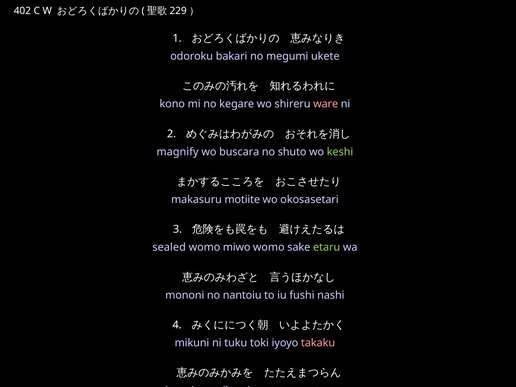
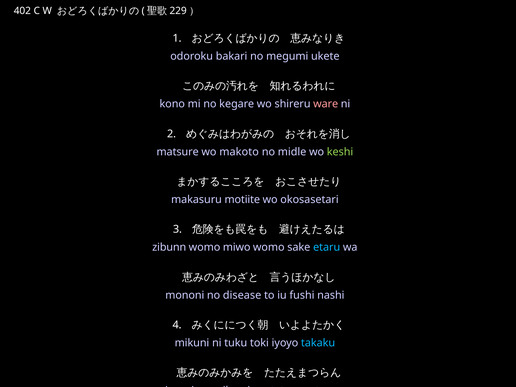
magnify: magnify -> matsure
buscara: buscara -> makoto
shuto: shuto -> midle
sealed: sealed -> zibunn
etaru colour: light green -> light blue
nantoiu: nantoiu -> disease
takaku colour: pink -> light blue
